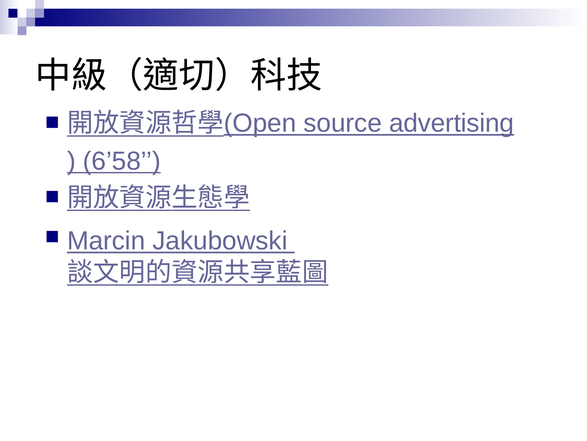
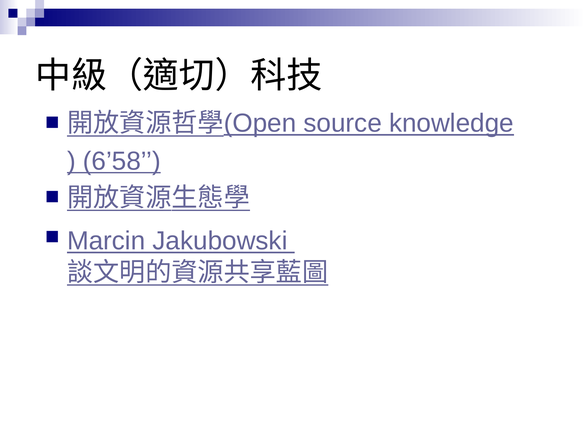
advertising: advertising -> knowledge
